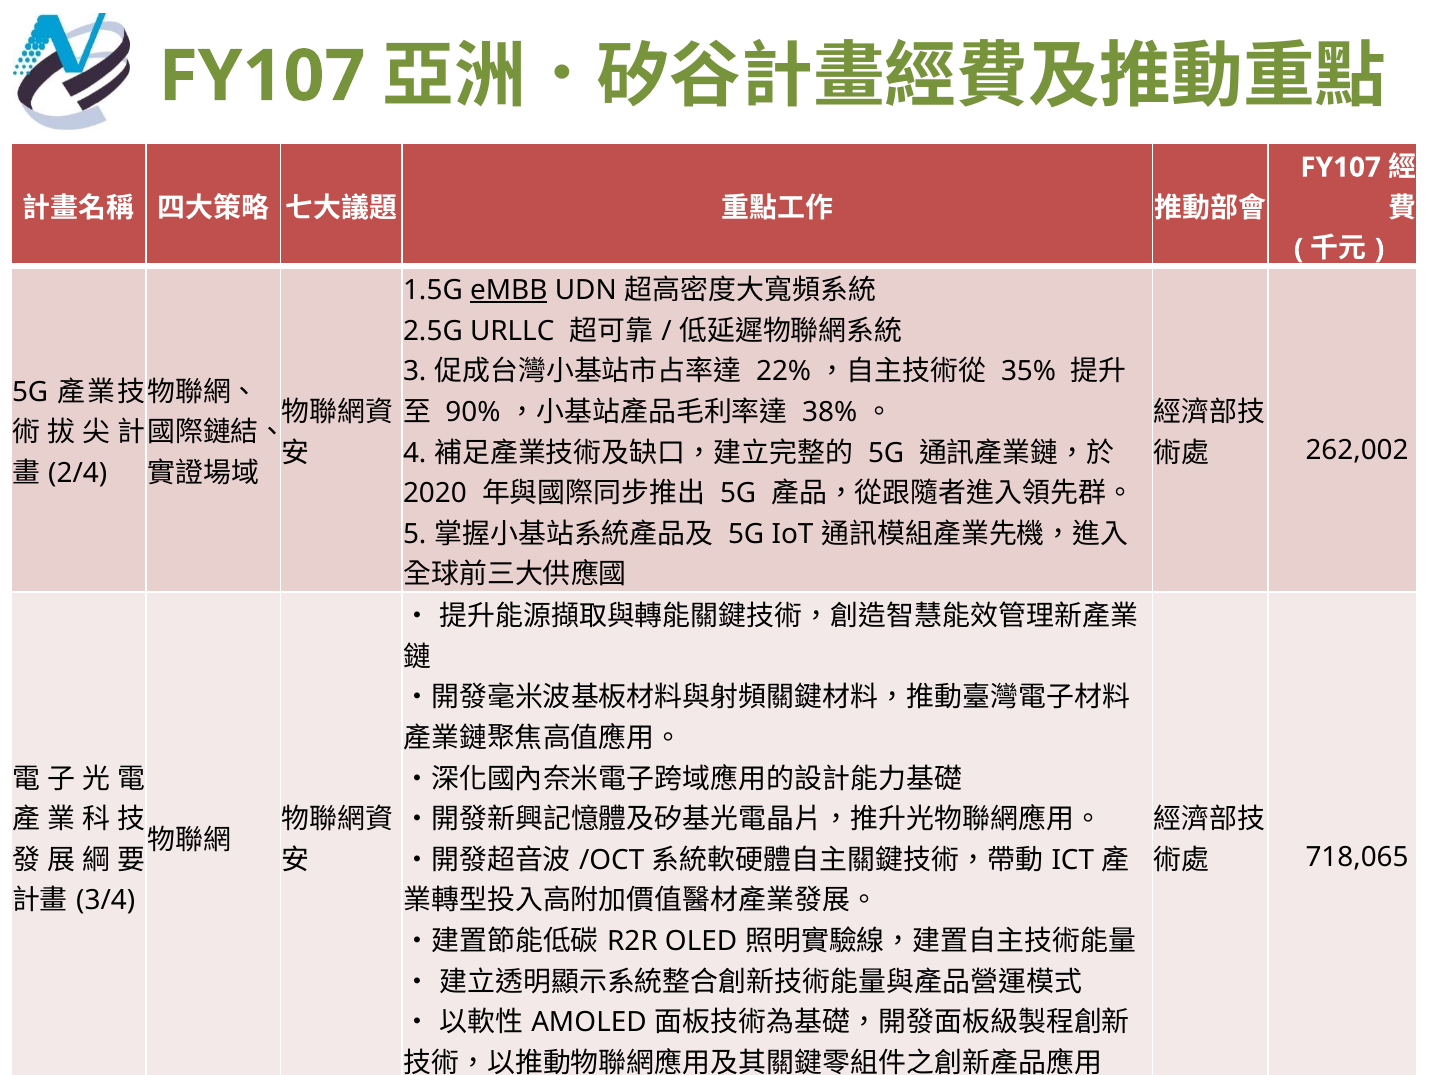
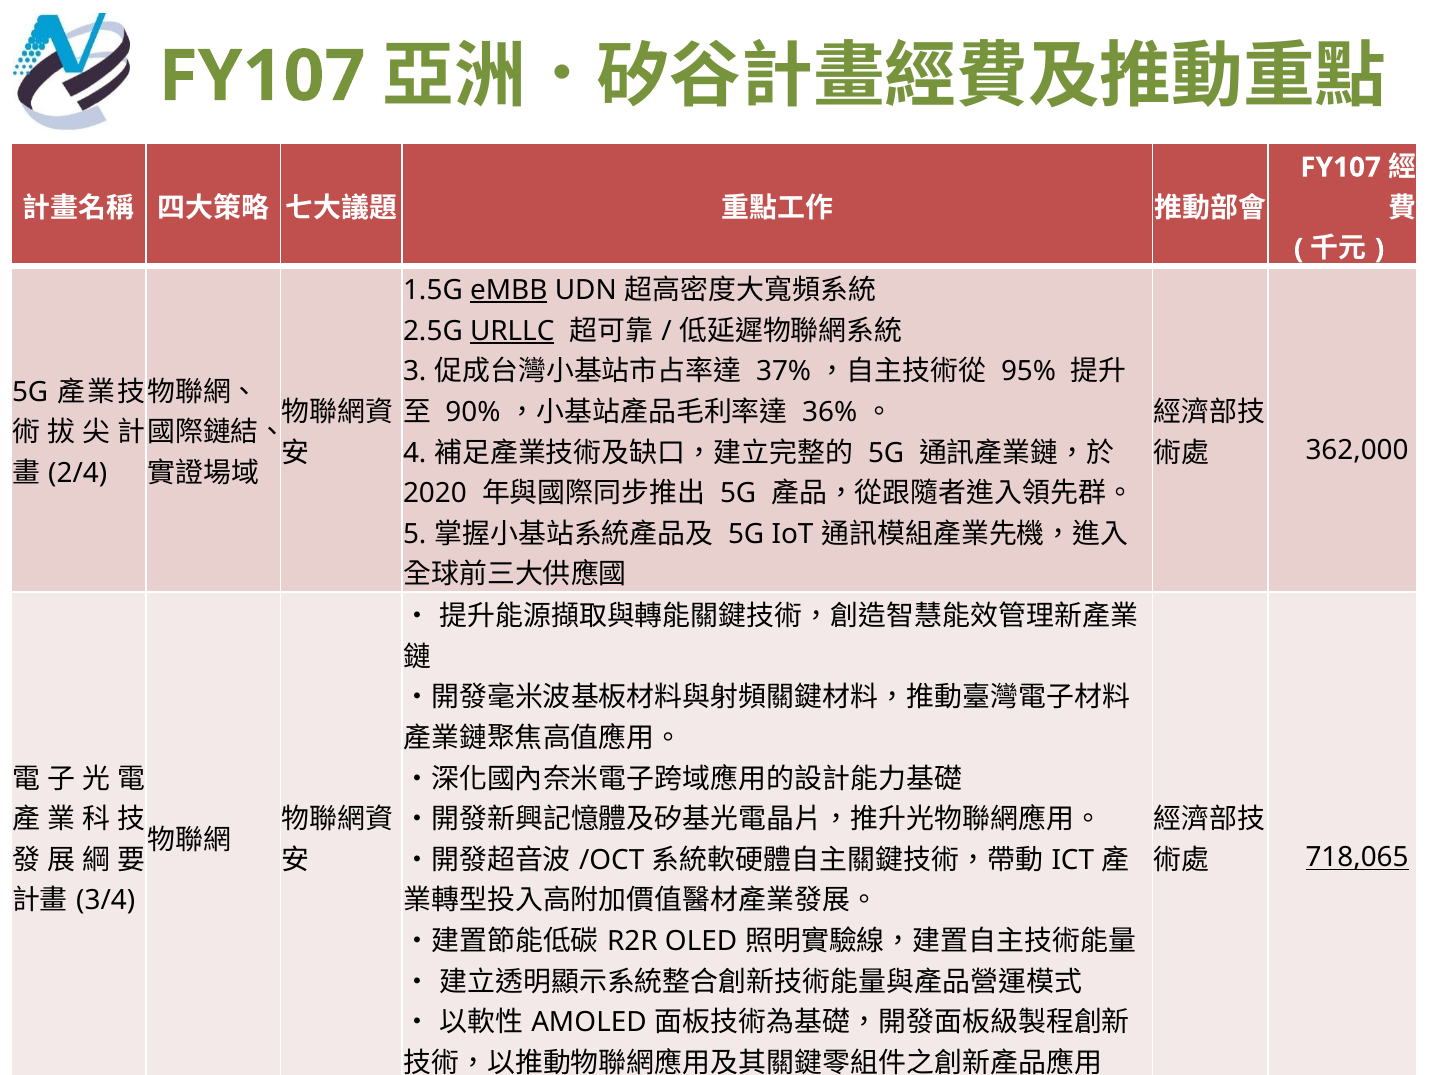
URLLC underline: none -> present
22%: 22% -> 37%
35%: 35% -> 95%
38%: 38% -> 36%
262,002: 262,002 -> 362,000
718,065 underline: none -> present
